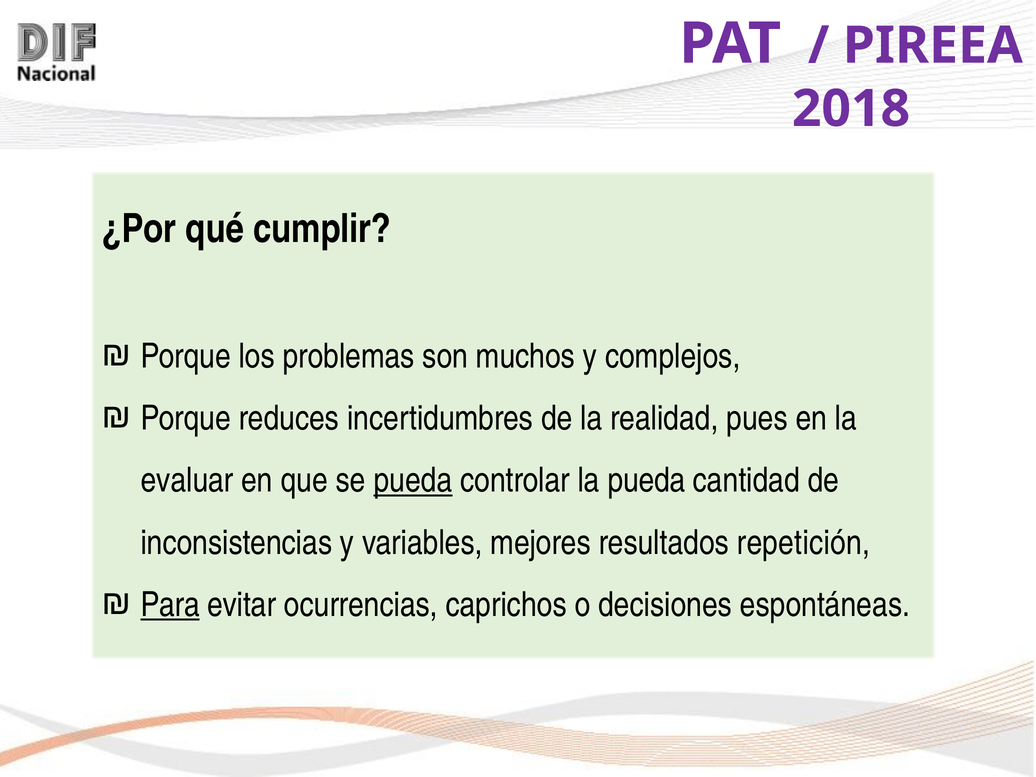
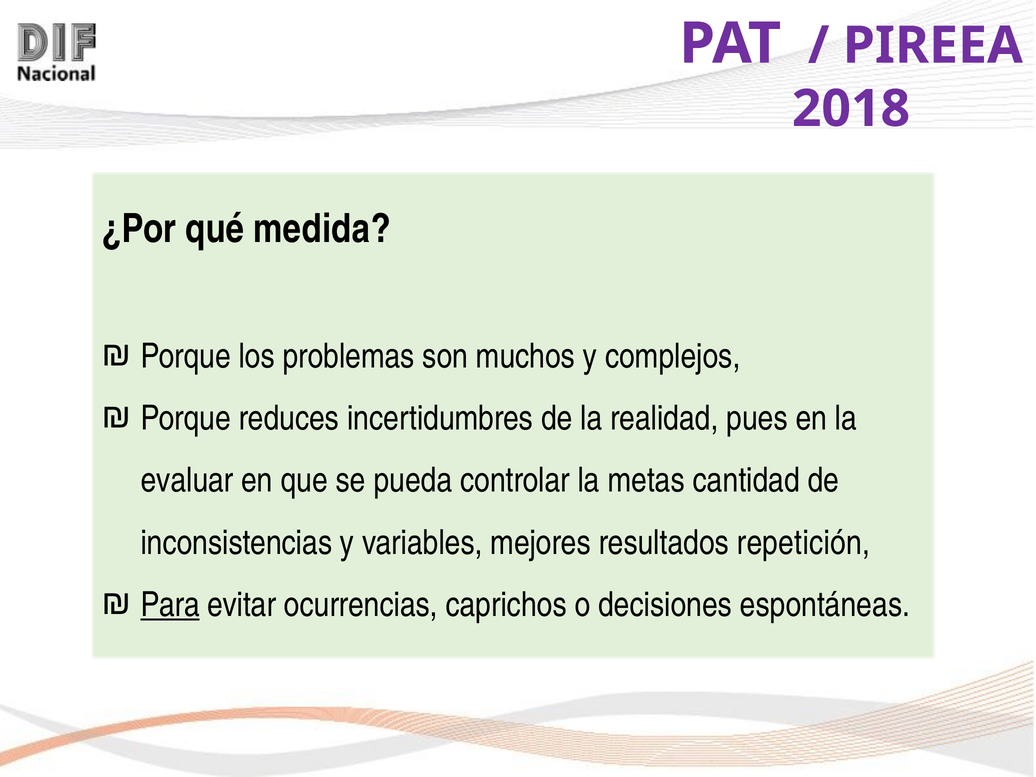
cumplir: cumplir -> medida
pueda at (413, 481) underline: present -> none
la pueda: pueda -> metas
